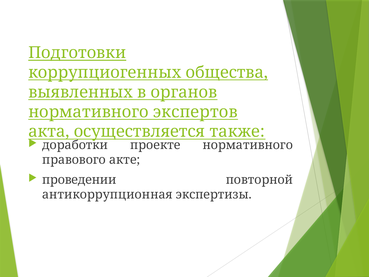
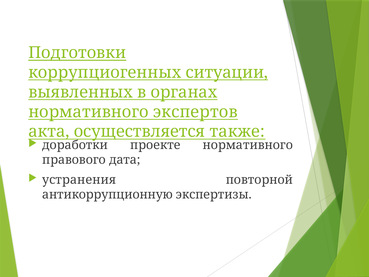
общества: общества -> ситуации
органов: органов -> органах
акте: акте -> дата
проведении: проведении -> устранения
антикоррупционная: антикоррупционная -> антикоррупционную
